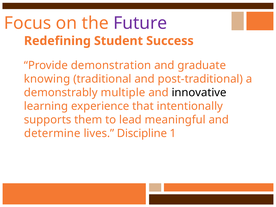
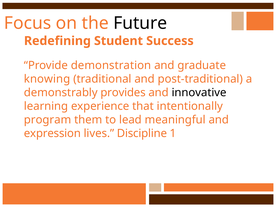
Future colour: purple -> black
multiple: multiple -> provides
supports: supports -> program
determine: determine -> expression
